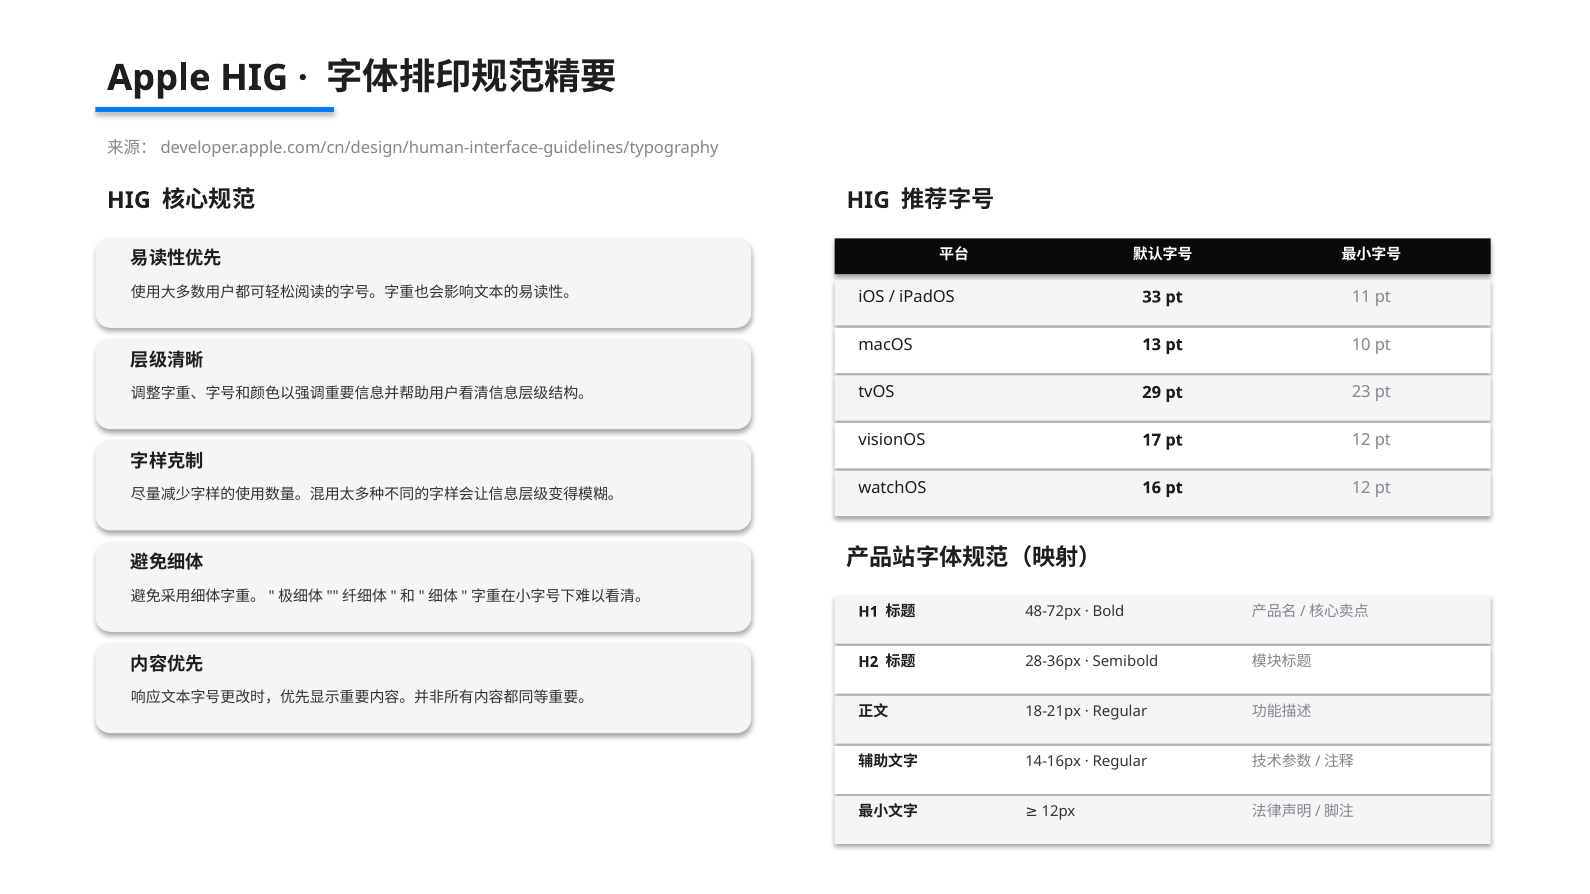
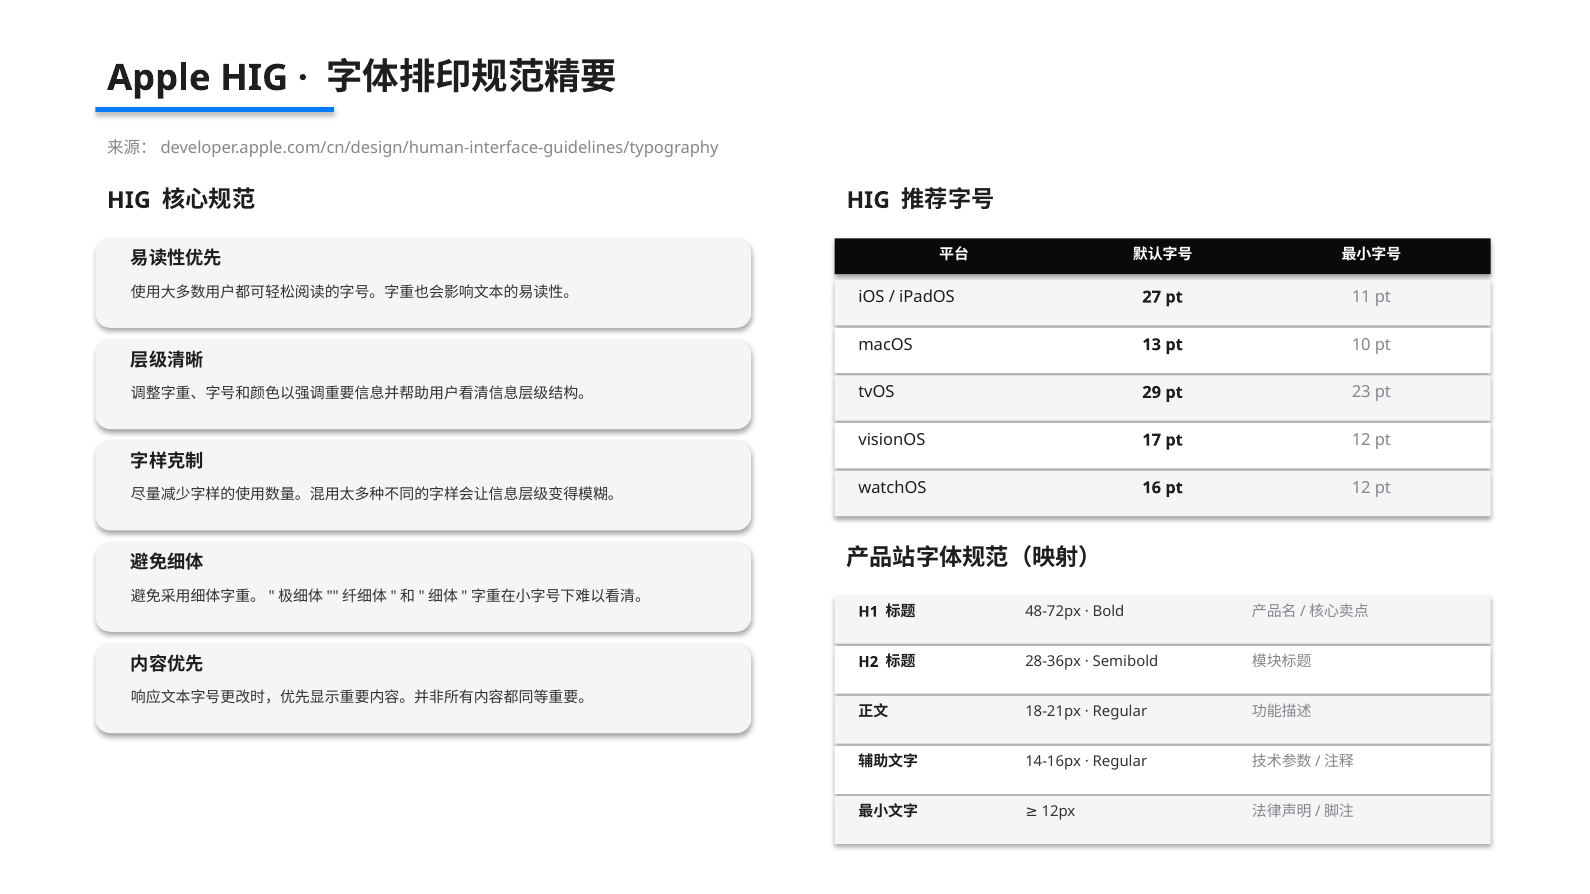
33: 33 -> 27
